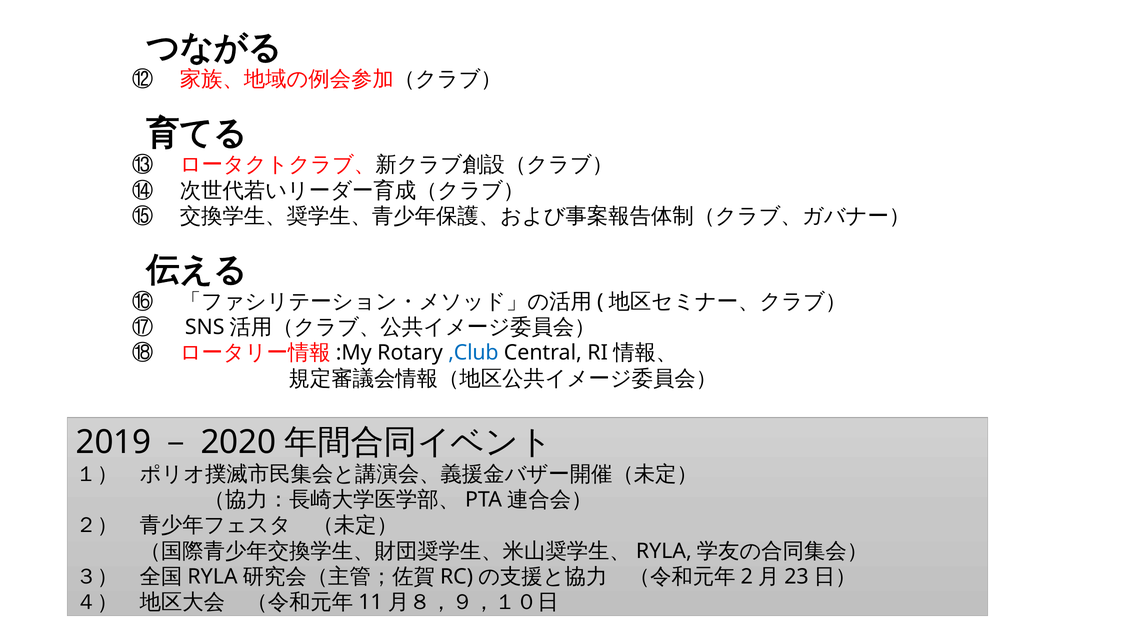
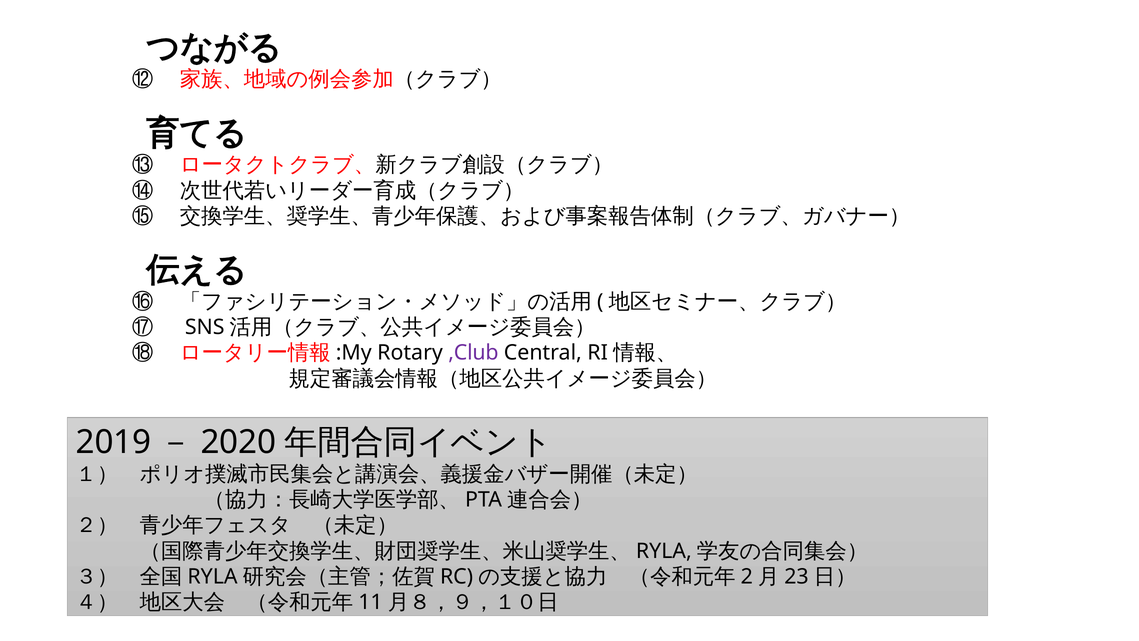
,Club colour: blue -> purple
